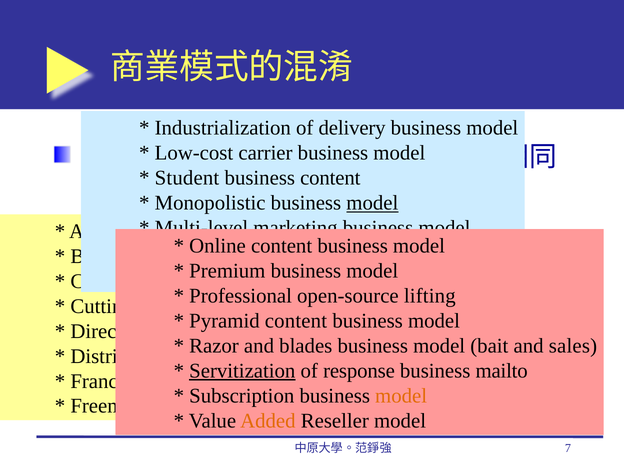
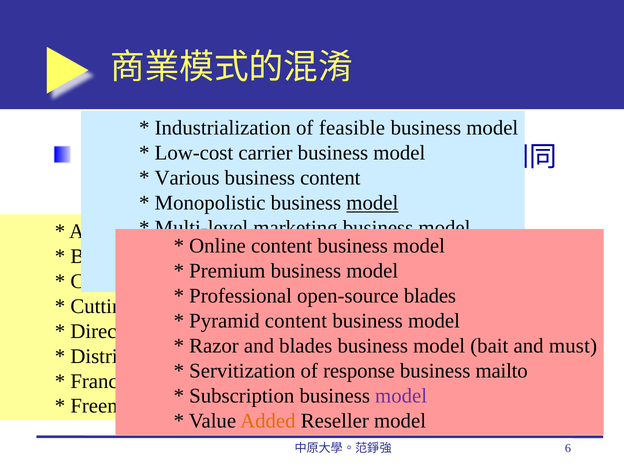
delivery: delivery -> feasible
Student at (187, 178): Student -> Various
lifting at (430, 296): lifting -> blades
and sales: sales -> must
Servitization underline: present -> none
model at (401, 396) colour: orange -> purple
7: 7 -> 6
